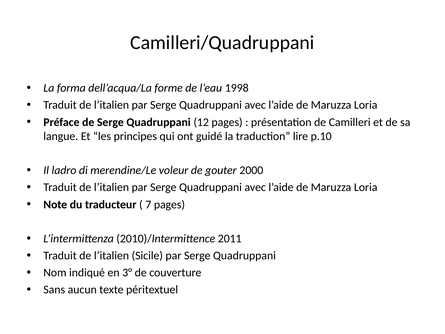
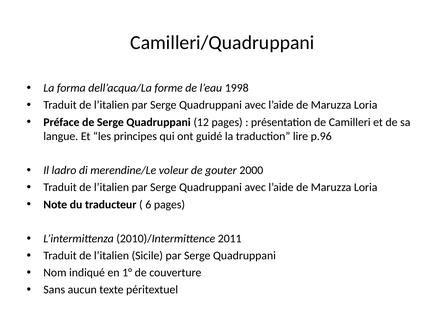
p.10: p.10 -> p.96
7: 7 -> 6
3°: 3° -> 1°
